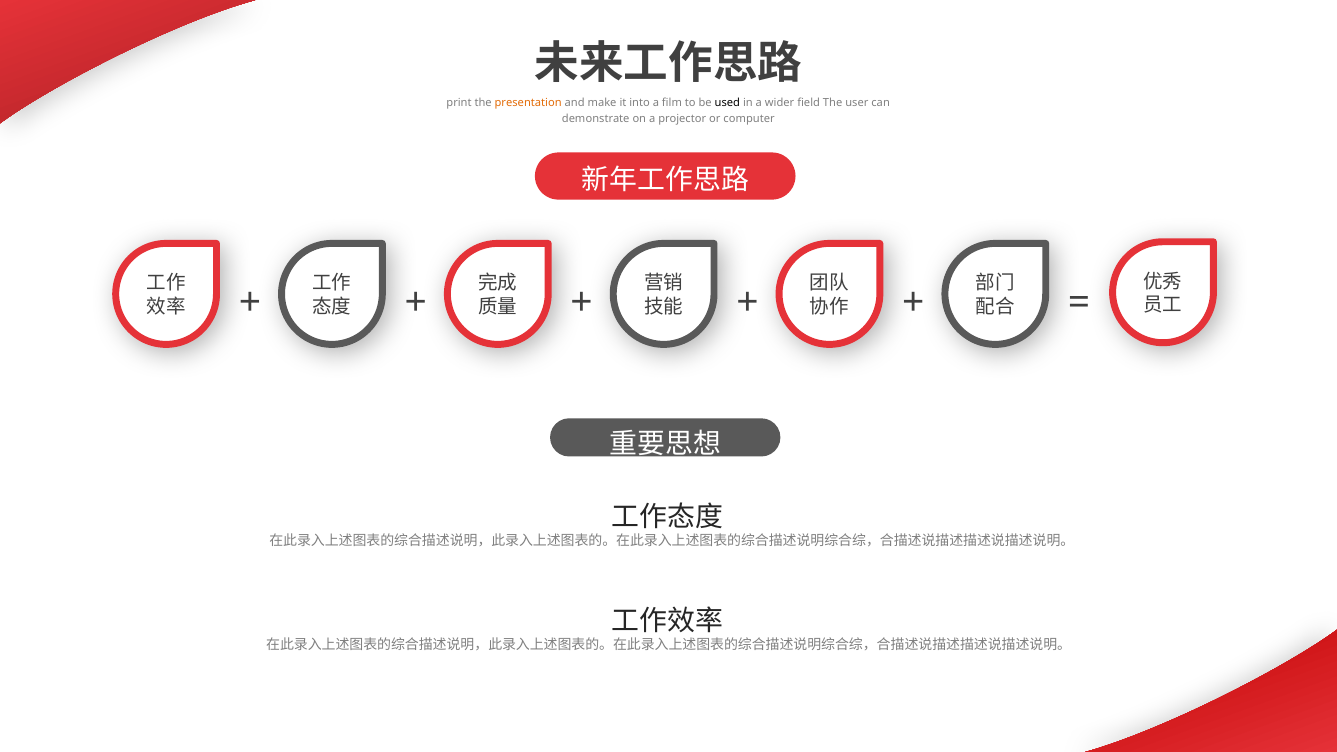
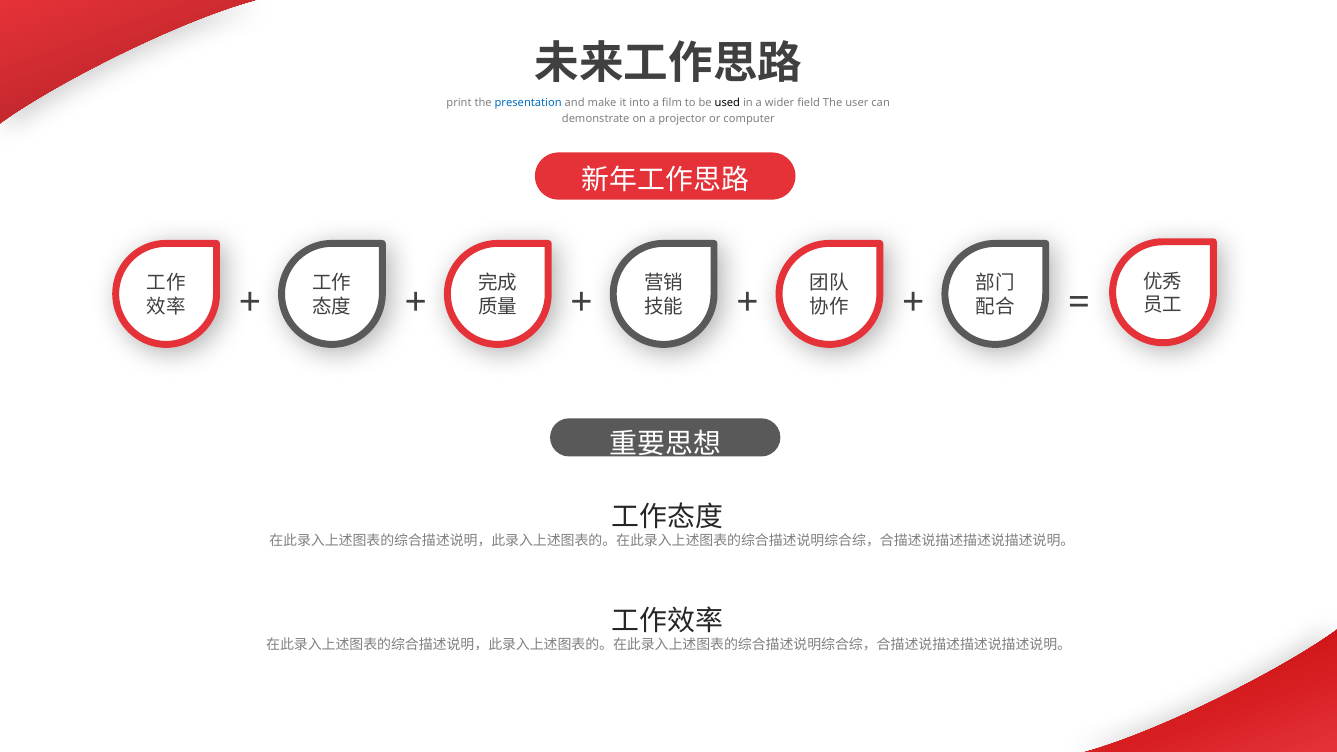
presentation colour: orange -> blue
